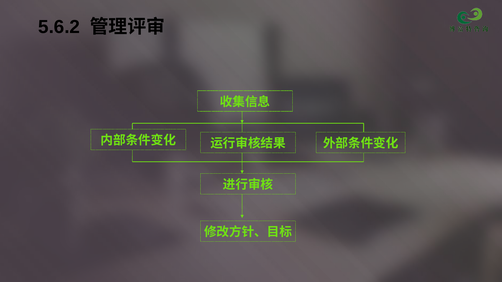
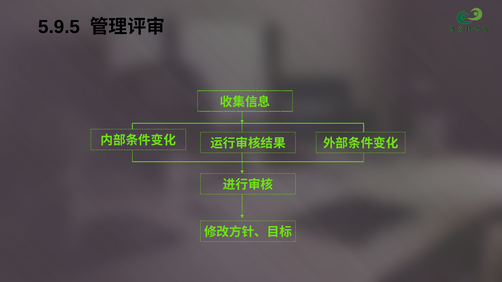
5.6.2: 5.6.2 -> 5.9.5
